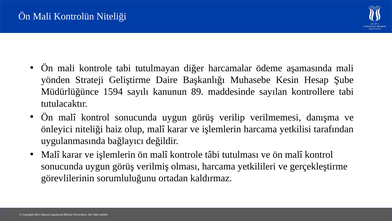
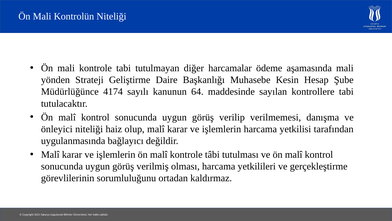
1594: 1594 -> 4174
89: 89 -> 64
